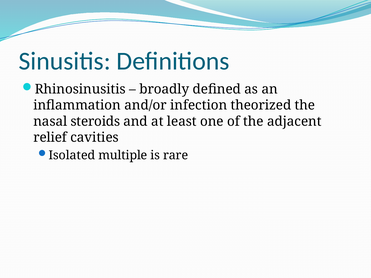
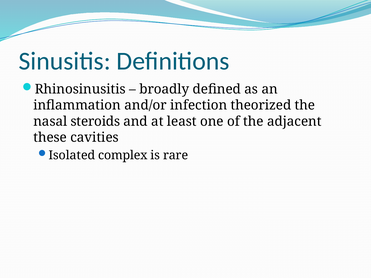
relief: relief -> these
multiple: multiple -> complex
